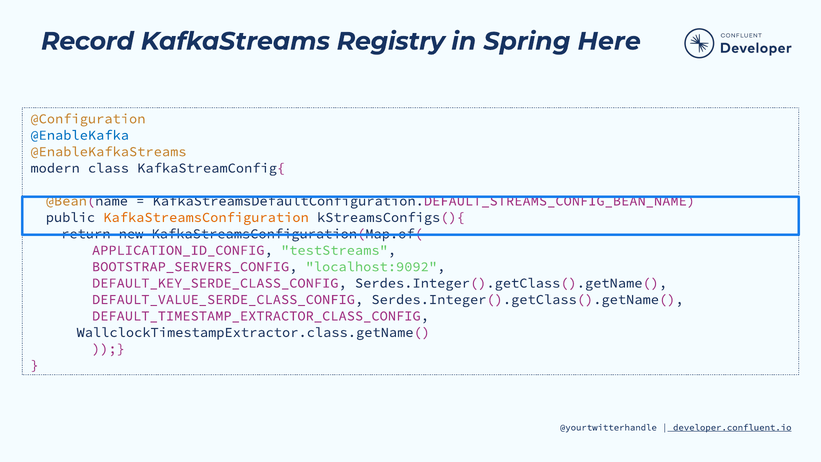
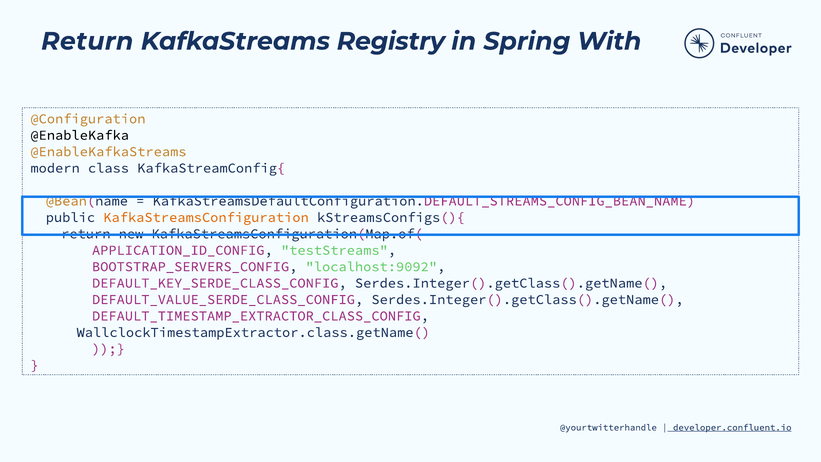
Record at (87, 41): Record -> Return
Here: Here -> With
@EnableKafka colour: blue -> black
